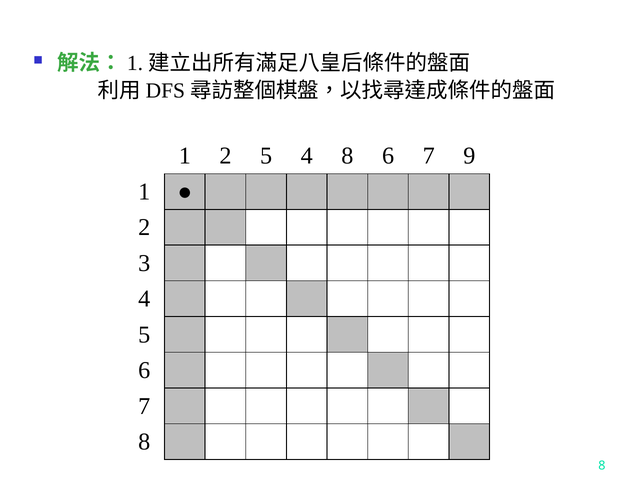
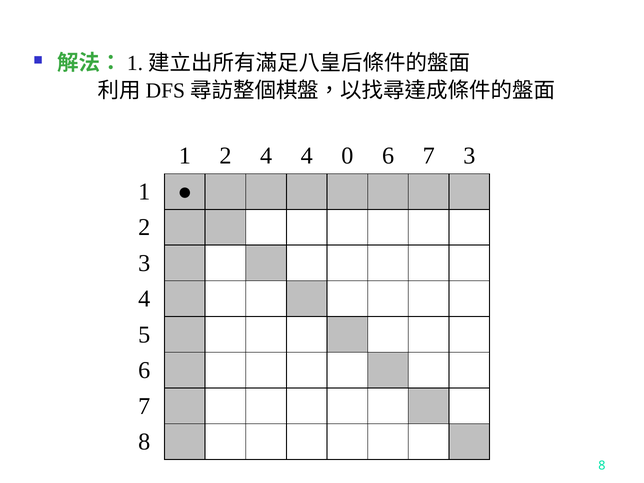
2 5: 5 -> 4
4 8: 8 -> 0
7 9: 9 -> 3
